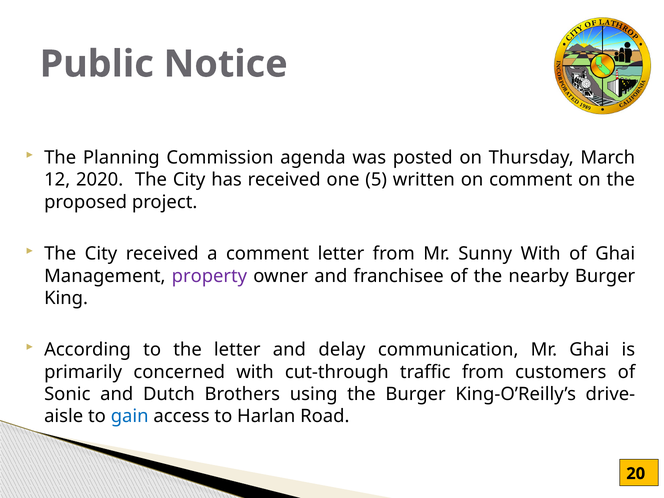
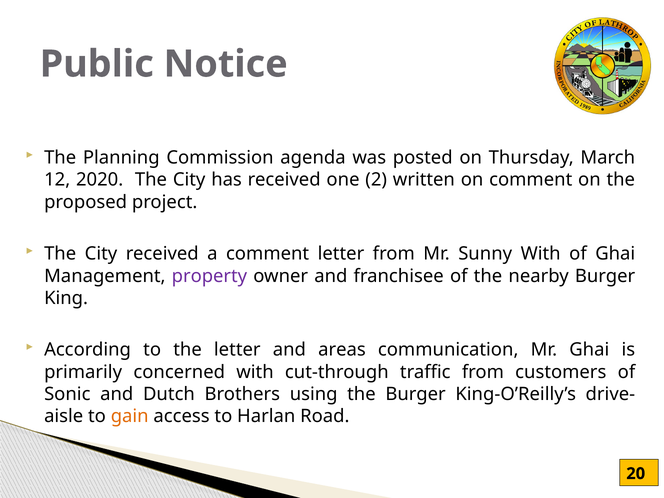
5: 5 -> 2
delay: delay -> areas
gain colour: blue -> orange
